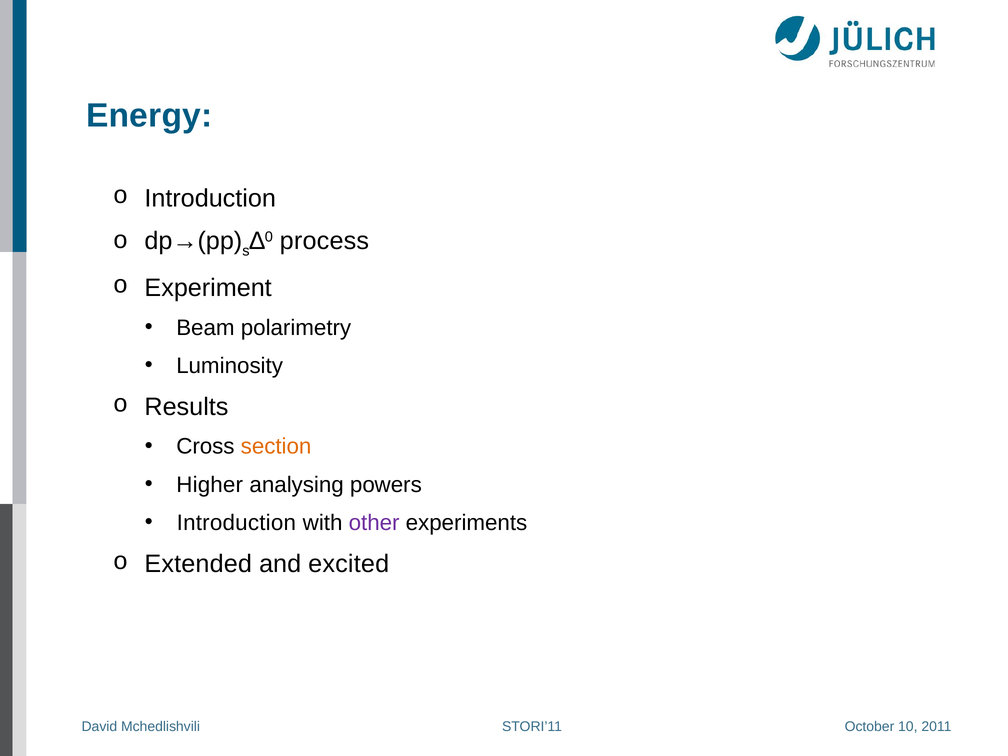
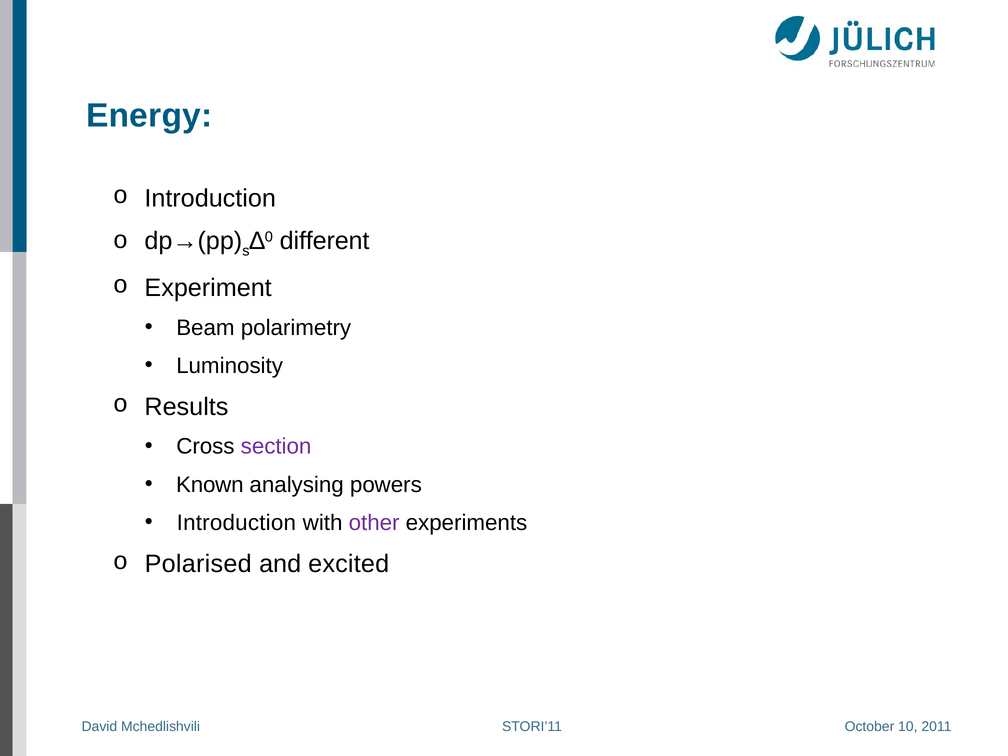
process: process -> different
section colour: orange -> purple
Higher: Higher -> Known
Extended: Extended -> Polarised
